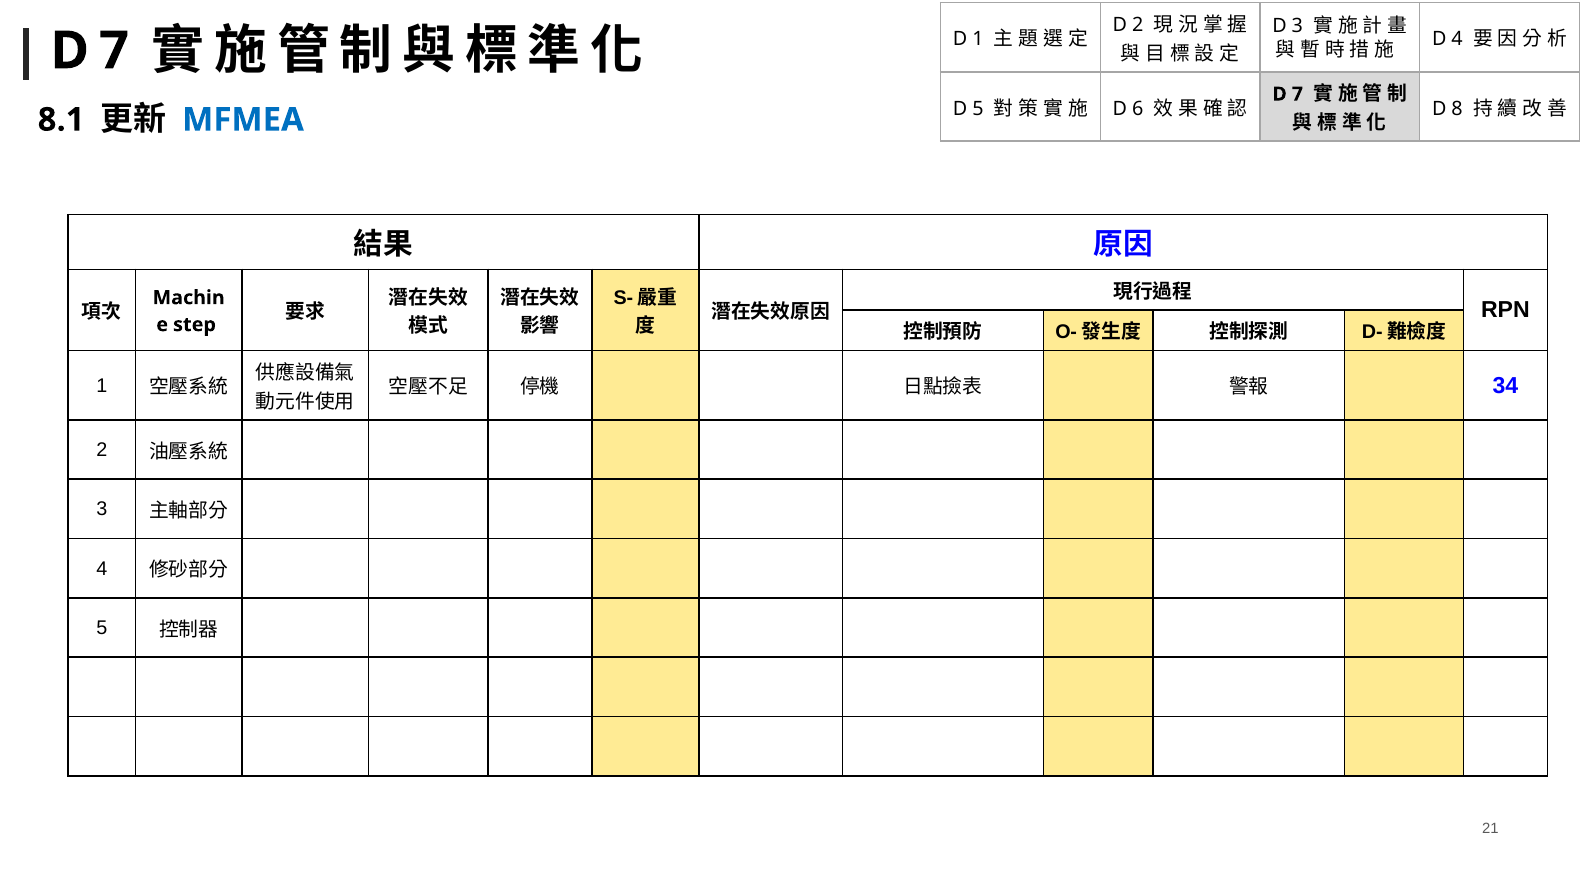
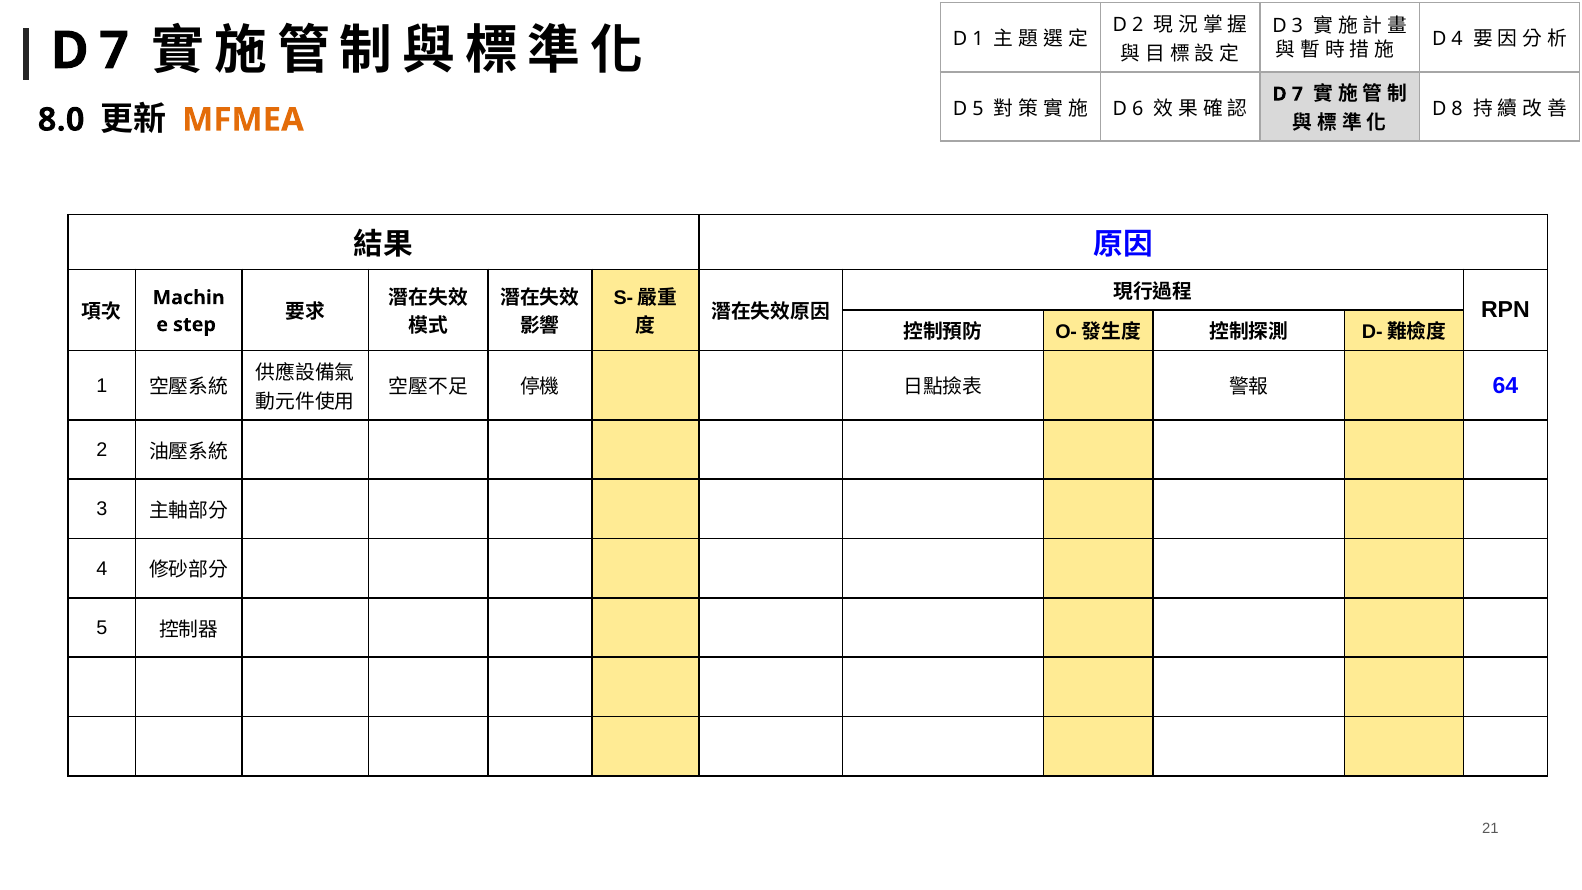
8.1: 8.1 -> 8.0
MFMEA colour: blue -> orange
34: 34 -> 64
